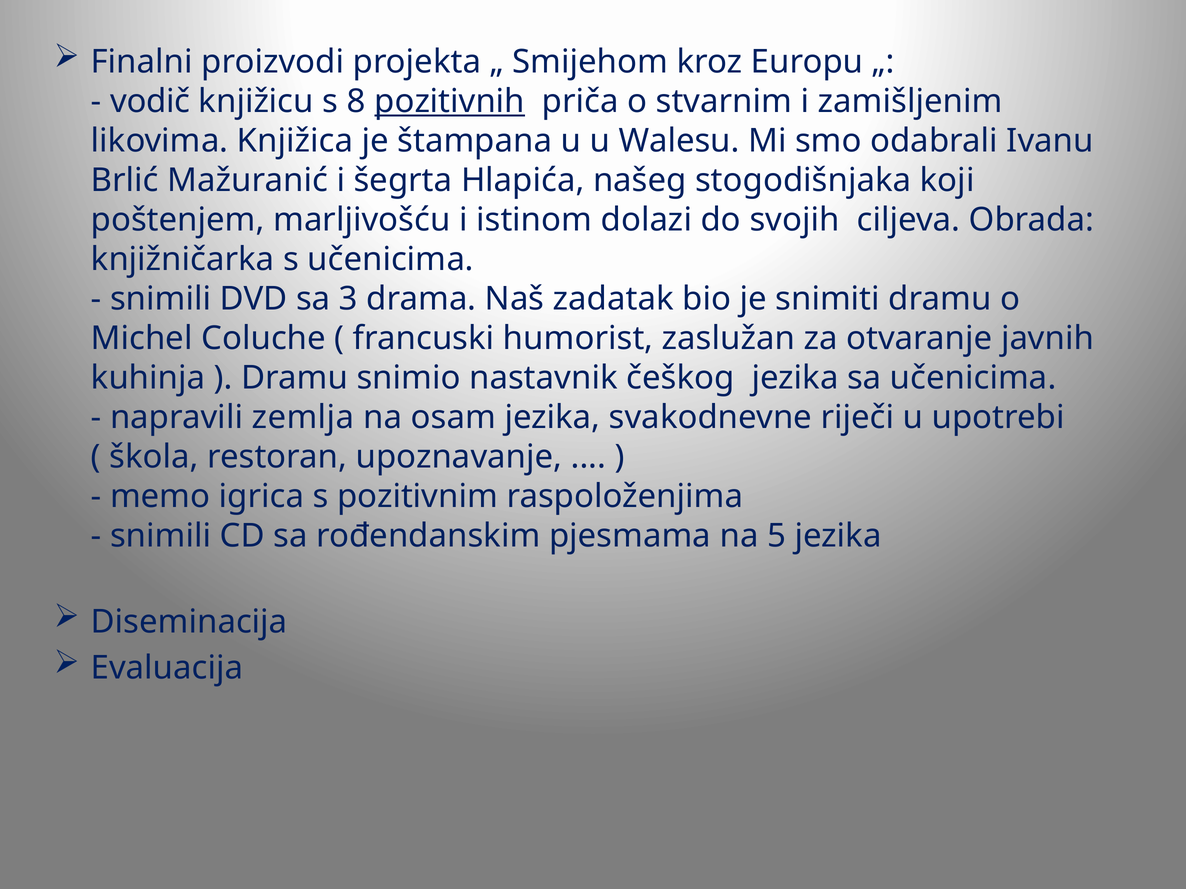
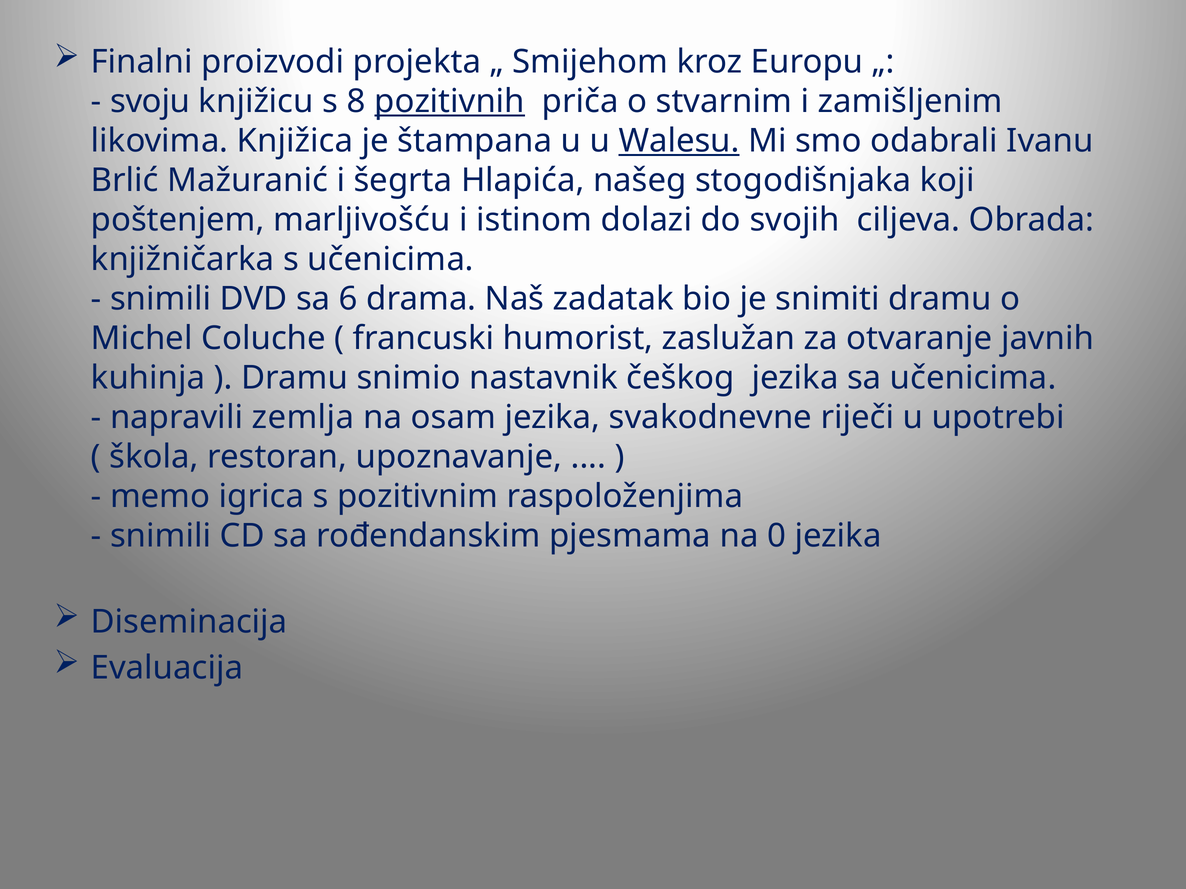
vodič: vodič -> svoju
Walesu underline: none -> present
3: 3 -> 6
5: 5 -> 0
